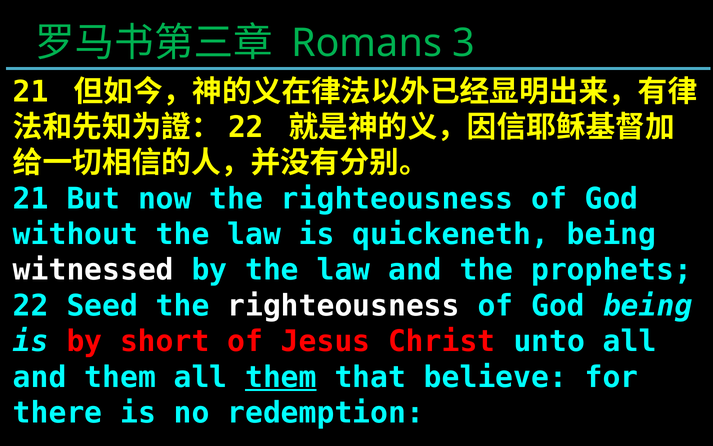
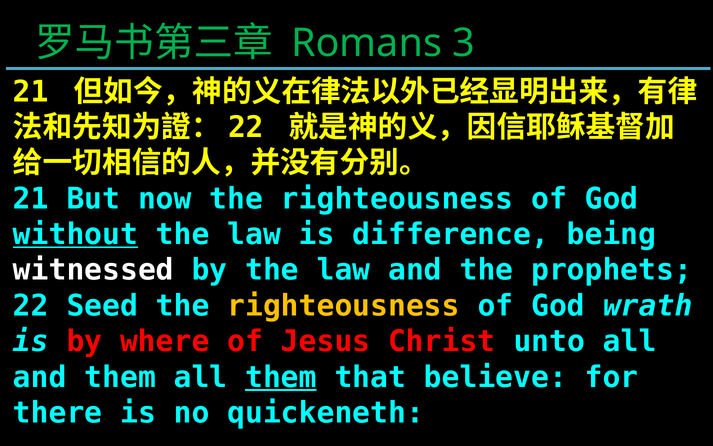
without underline: none -> present
quickeneth: quickeneth -> difference
righteousness at (344, 306) colour: white -> yellow
God being: being -> wrath
short: short -> where
redemption: redemption -> quickeneth
